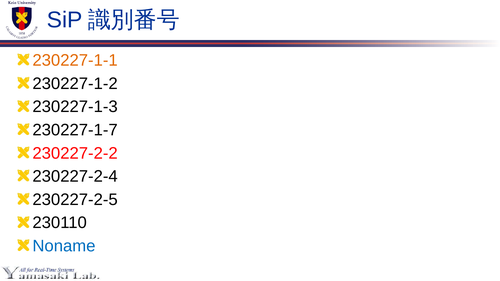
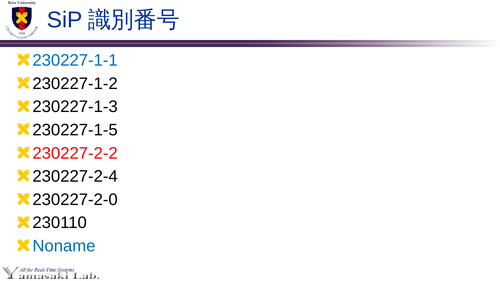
230227-1-1 colour: orange -> blue
230227-1-7: 230227-1-7 -> 230227-1-5
230227-2-5: 230227-2-5 -> 230227-2-0
